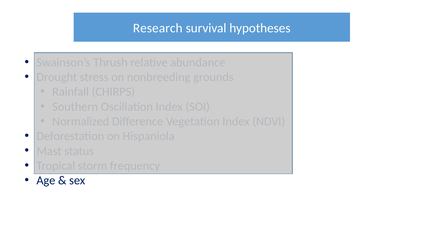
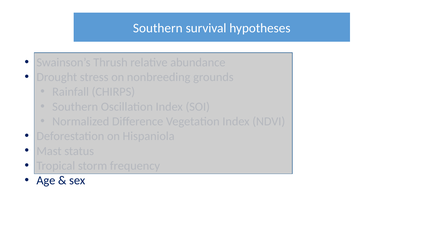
Research at (158, 28): Research -> Southern
